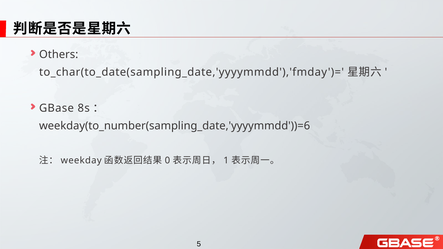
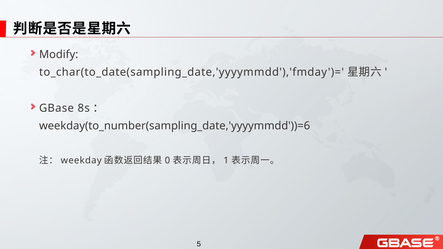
Others: Others -> Modify
